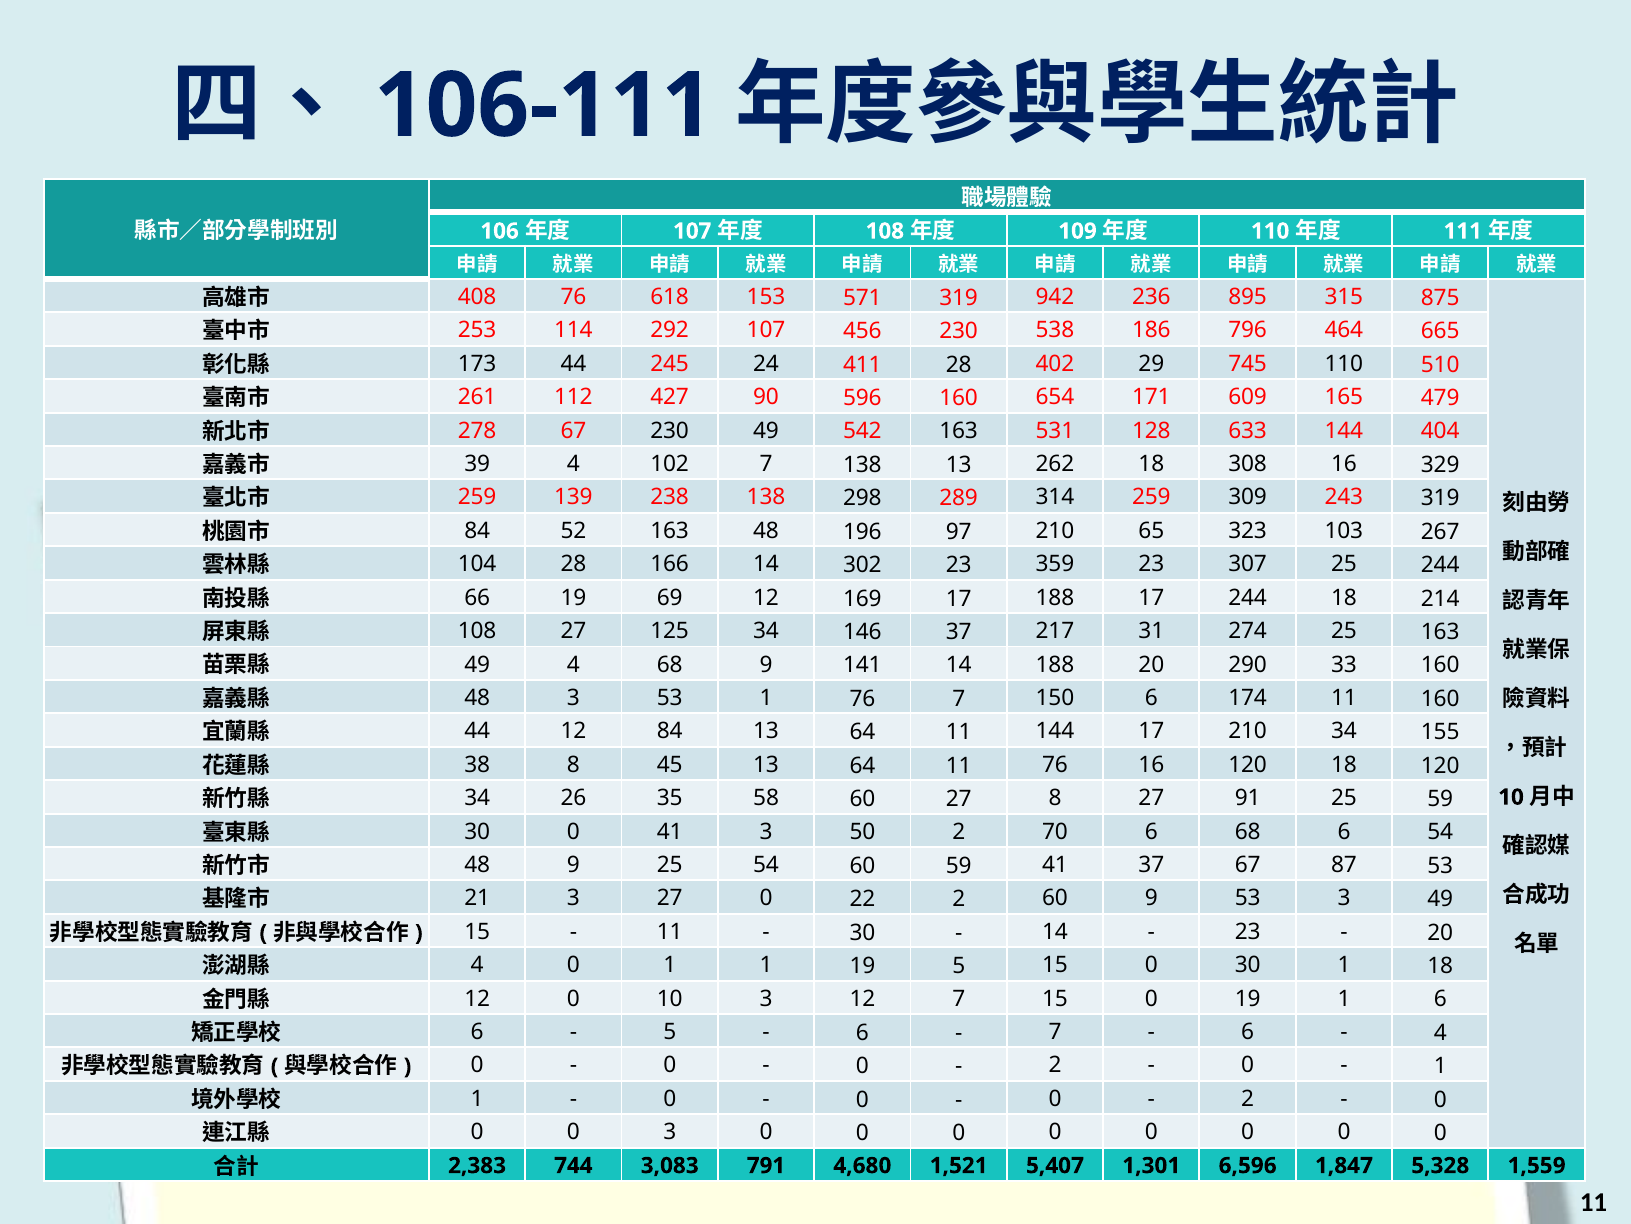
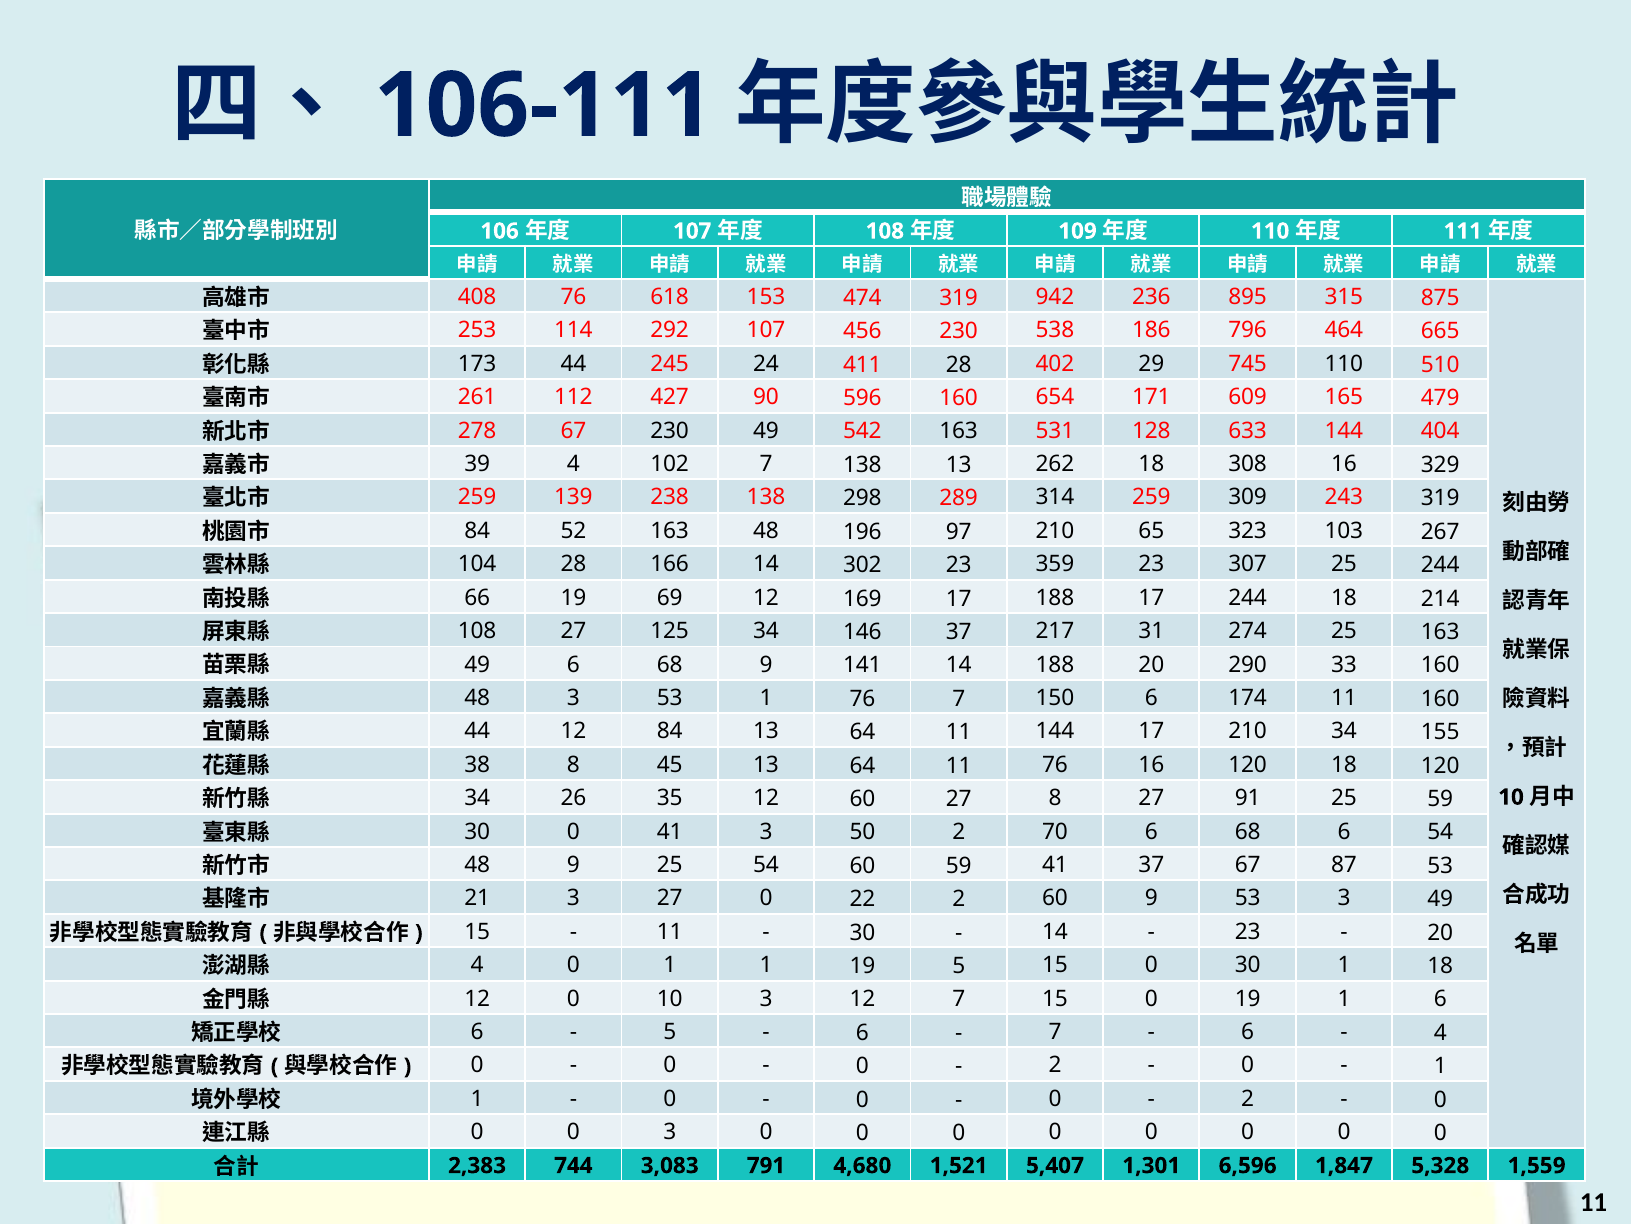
571: 571 -> 474
49 4: 4 -> 6
35 58: 58 -> 12
